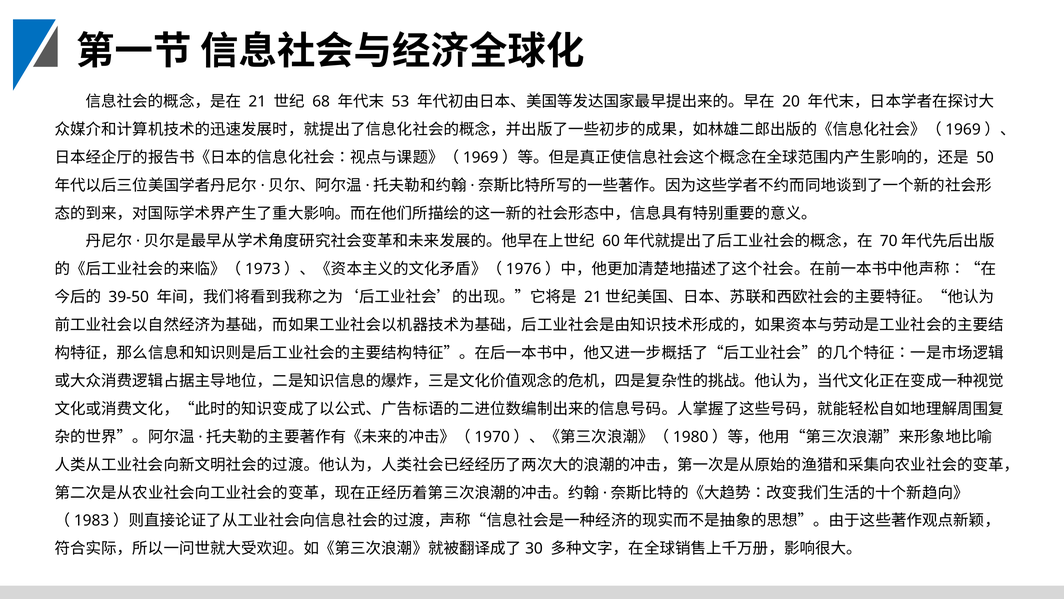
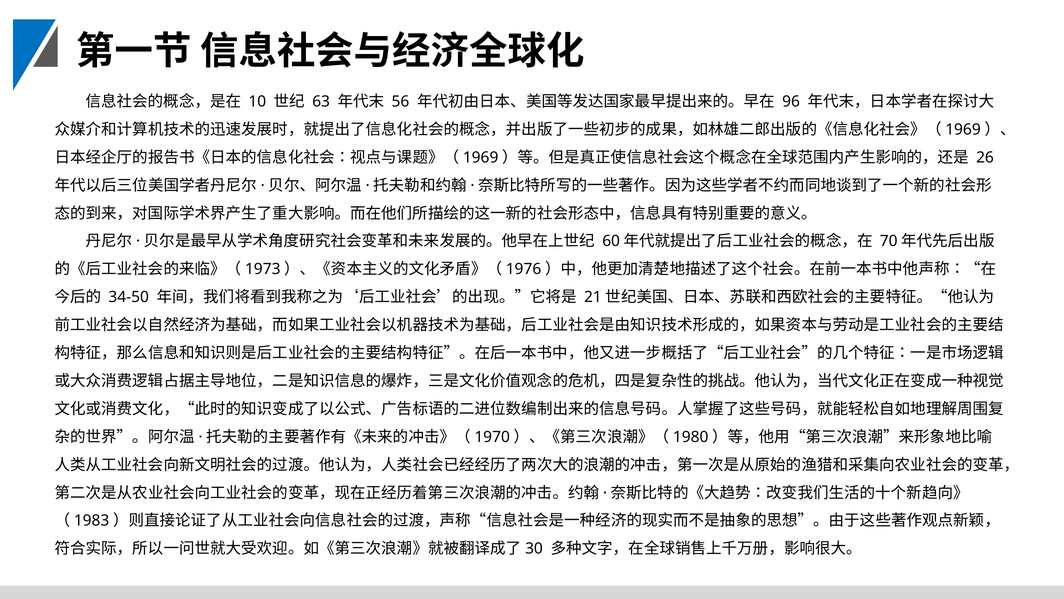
21: 21 -> 10
68: 68 -> 63
53: 53 -> 56
20: 20 -> 96
50: 50 -> 26
39-50: 39-50 -> 34-50
